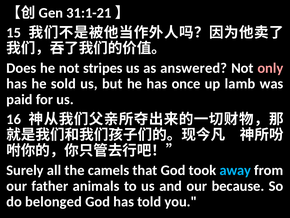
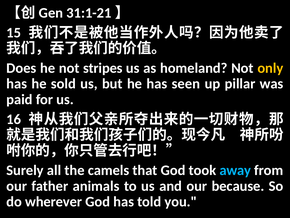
answered: answered -> homeland
only colour: pink -> yellow
once: once -> seen
lamb: lamb -> pillar
belonged: belonged -> wherever
